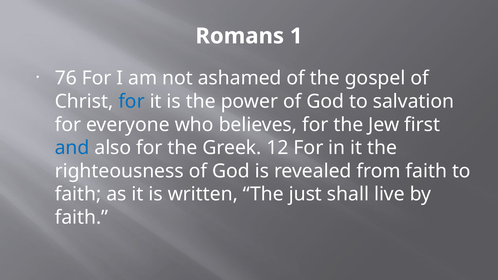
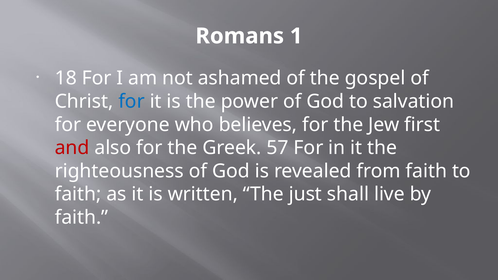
76: 76 -> 18
and colour: blue -> red
12: 12 -> 57
